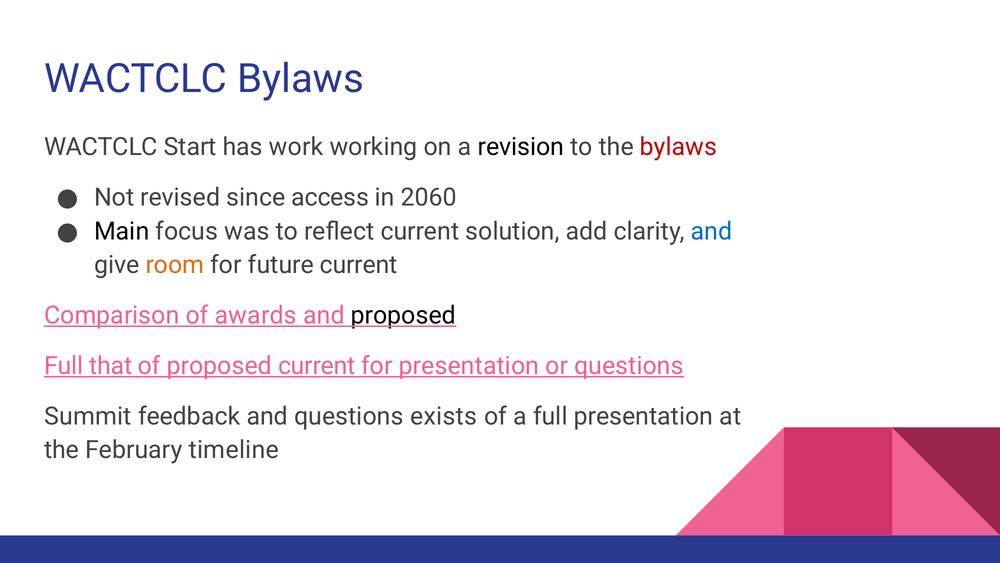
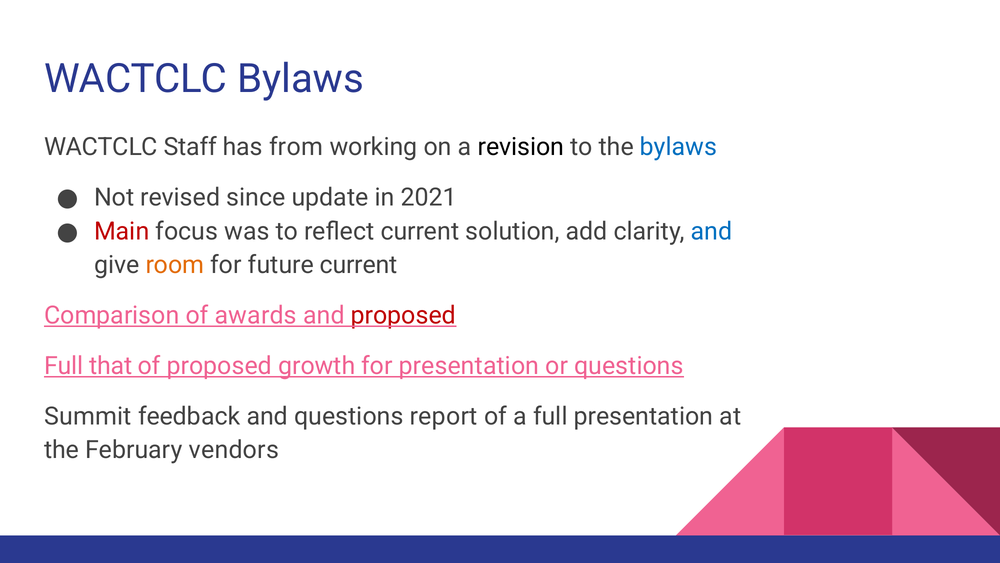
Start: Start -> Staff
work: work -> from
bylaws at (678, 147) colour: red -> blue
access: access -> update
2060: 2060 -> 2021
Main colour: black -> red
proposed at (403, 315) colour: black -> red
proposed current: current -> growth
exists: exists -> report
timeline: timeline -> vendors
